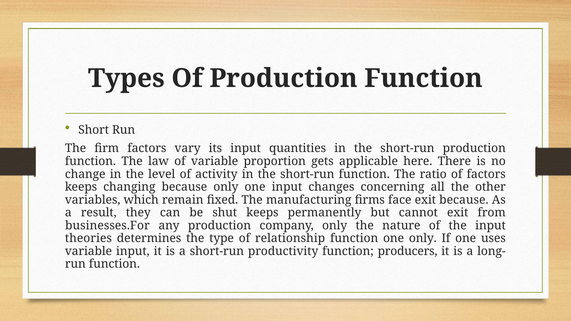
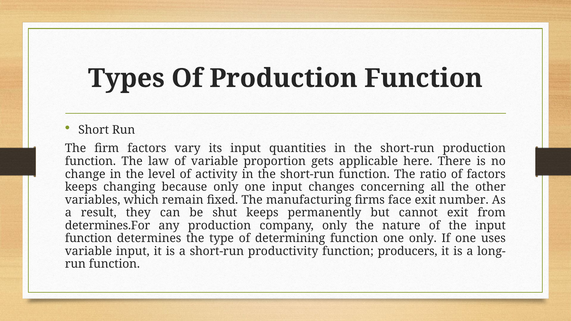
exit because: because -> number
businesses.For: businesses.For -> determines.For
theories at (88, 238): theories -> function
relationship: relationship -> determining
